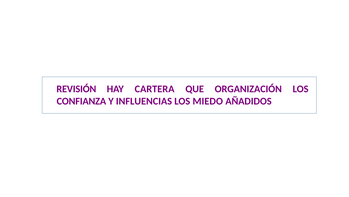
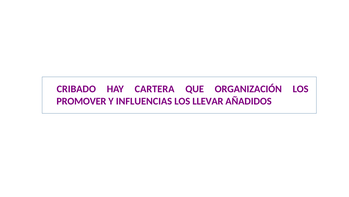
REVISIÓN: REVISIÓN -> CRIBADO
CONFIANZA: CONFIANZA -> PROMOVER
MIEDO: MIEDO -> LLEVAR
